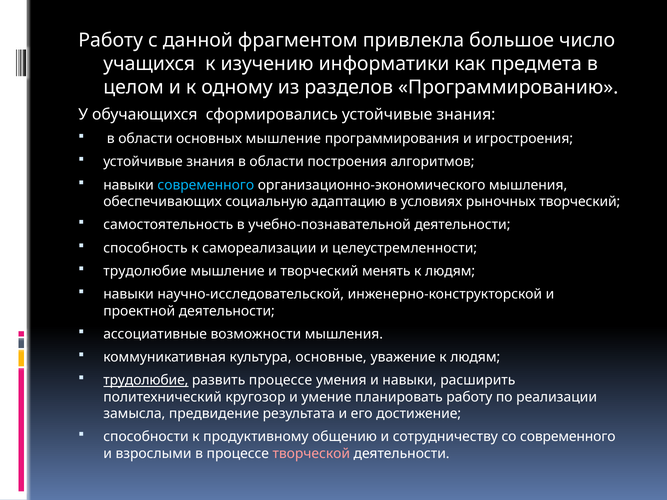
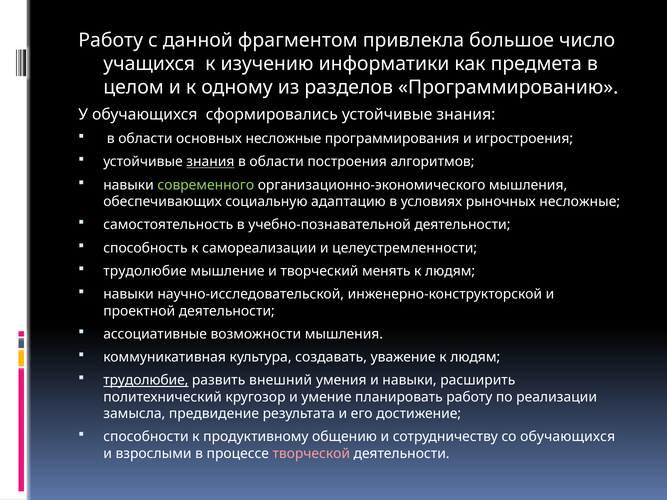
основных мышление: мышление -> несложные
знания at (210, 162) underline: none -> present
современного at (206, 185) colour: light blue -> light green
рыночных творческий: творческий -> несложные
основные: основные -> создавать
развить процессе: процессе -> внешний
со современного: современного -> обучающихся
